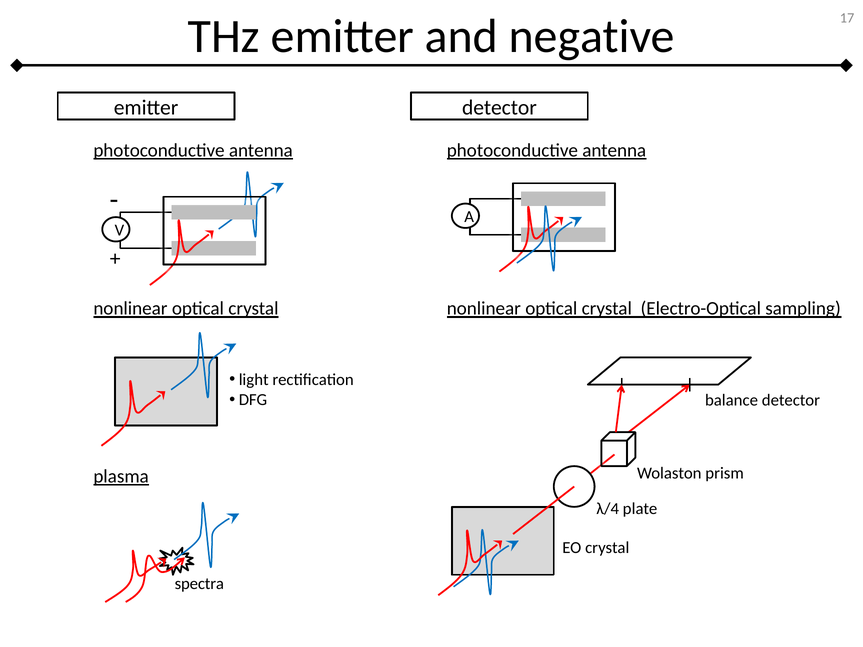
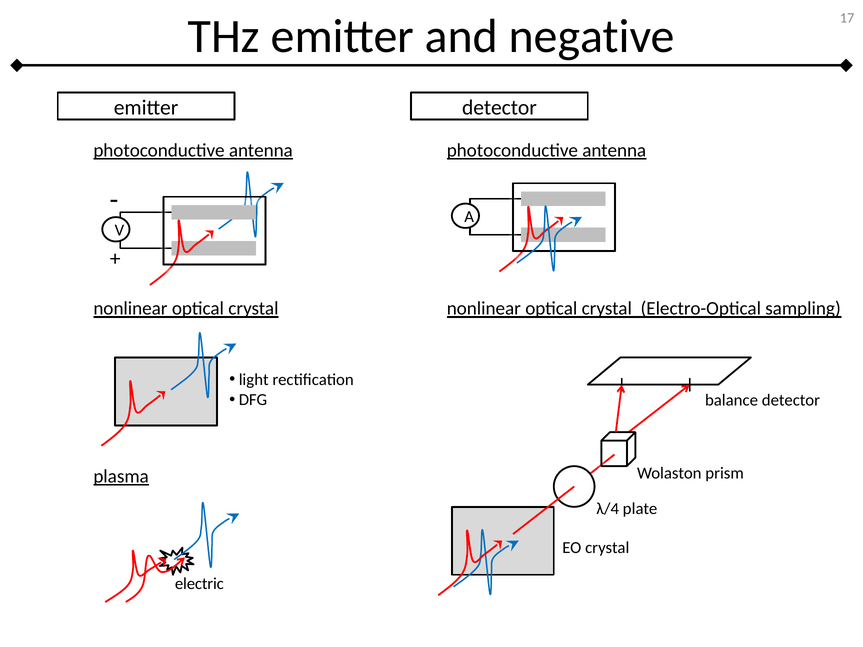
spectra: spectra -> electric
